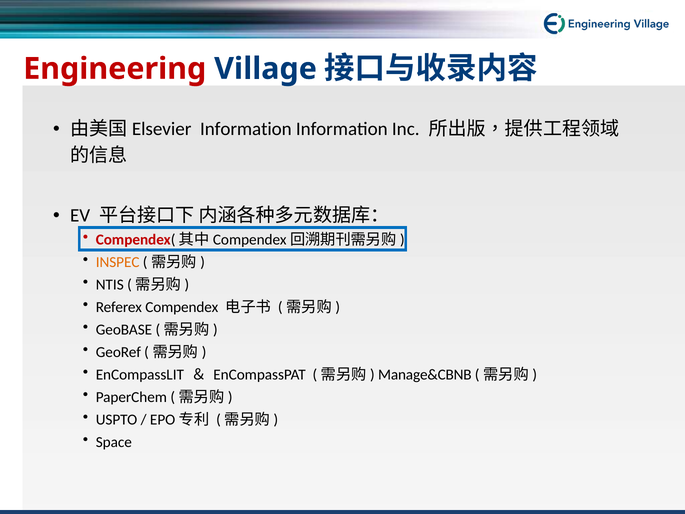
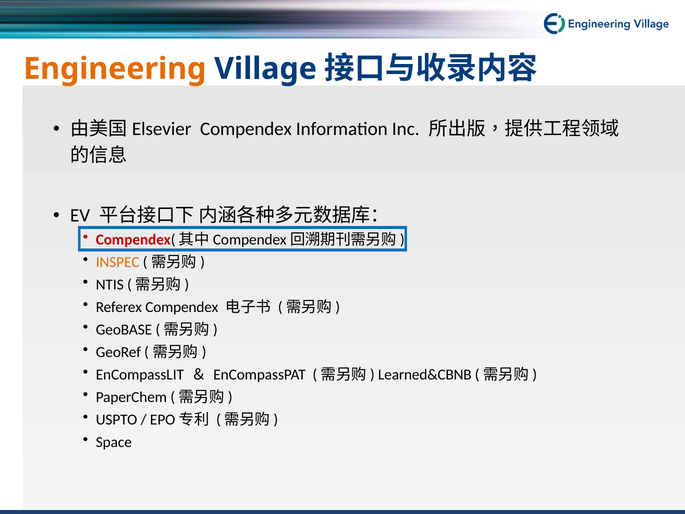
Engineering colour: red -> orange
Information at (246, 129): Information -> Compendex
Manage&CBNB: Manage&CBNB -> Learned&CBNB
